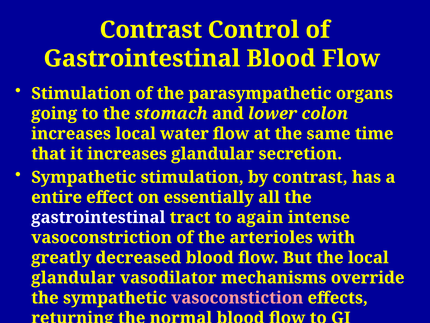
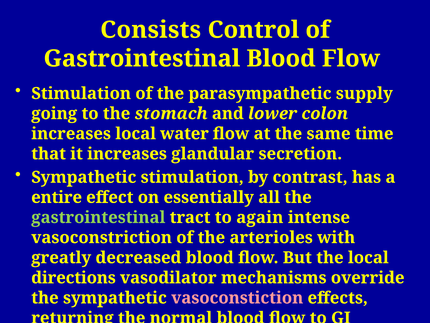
Contrast at (151, 30): Contrast -> Consists
organs: organs -> supply
gastrointestinal at (98, 217) colour: white -> light green
glandular at (73, 277): glandular -> directions
